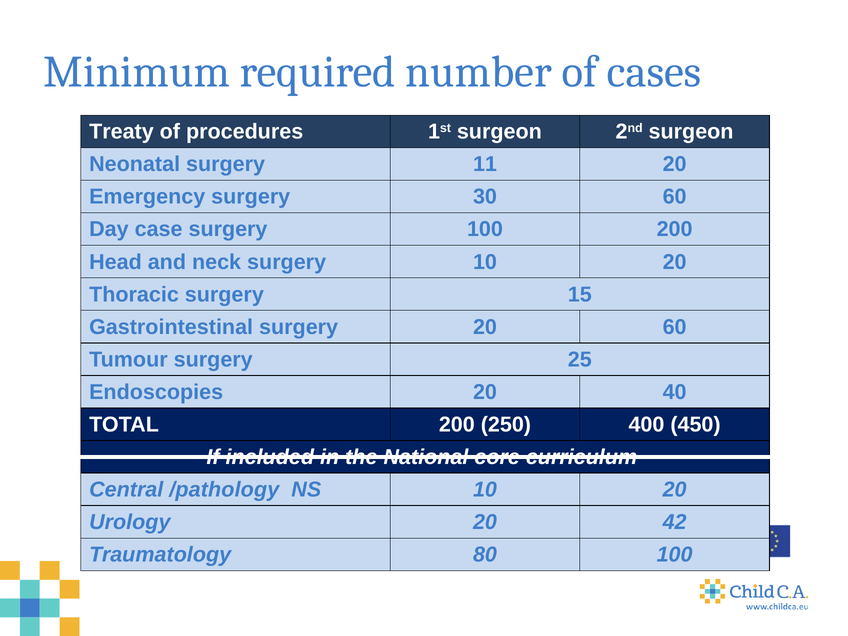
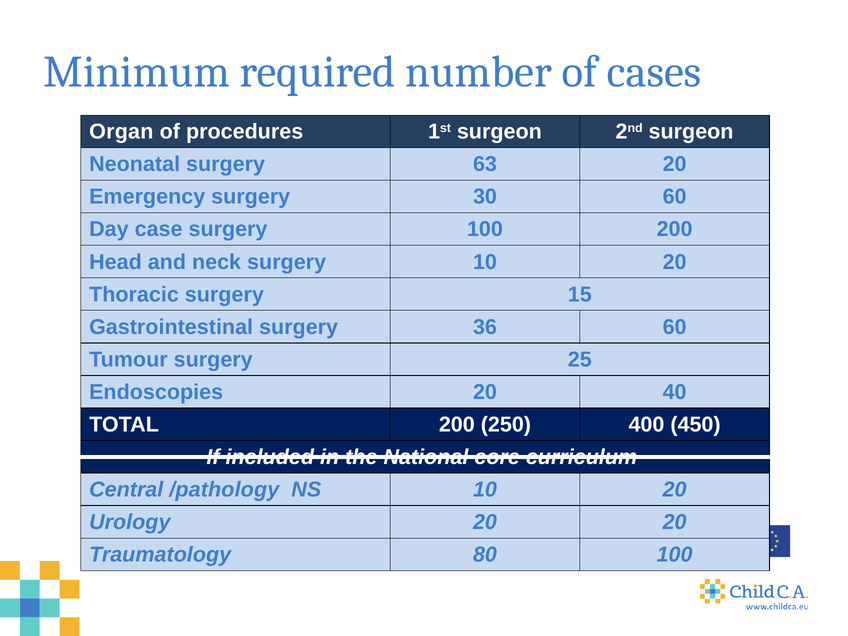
Treaty: Treaty -> Organ
11: 11 -> 63
surgery 20: 20 -> 36
20 42: 42 -> 20
